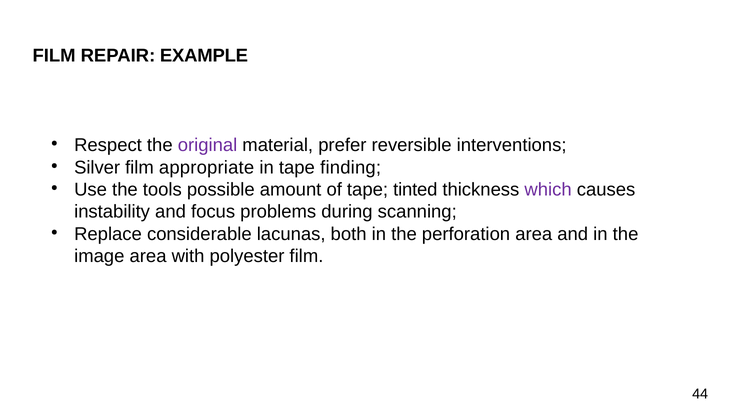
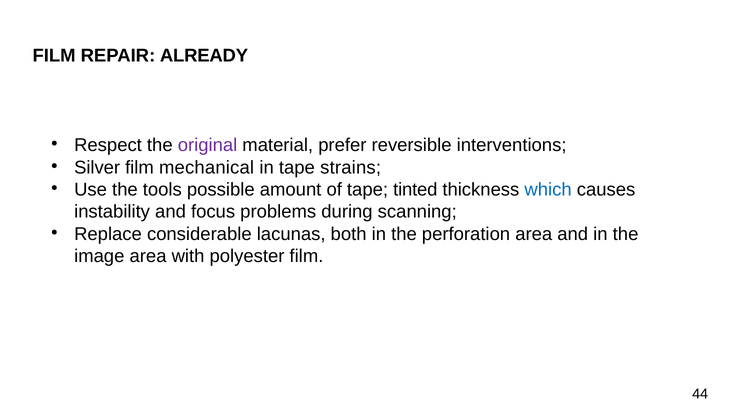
EXAMPLE: EXAMPLE -> ALREADY
appropriate: appropriate -> mechanical
finding: finding -> strains
which colour: purple -> blue
